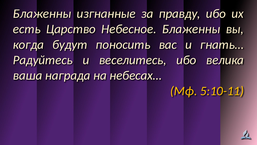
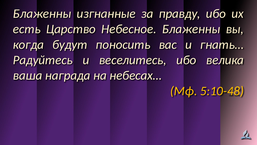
5:10-11: 5:10-11 -> 5:10-48
